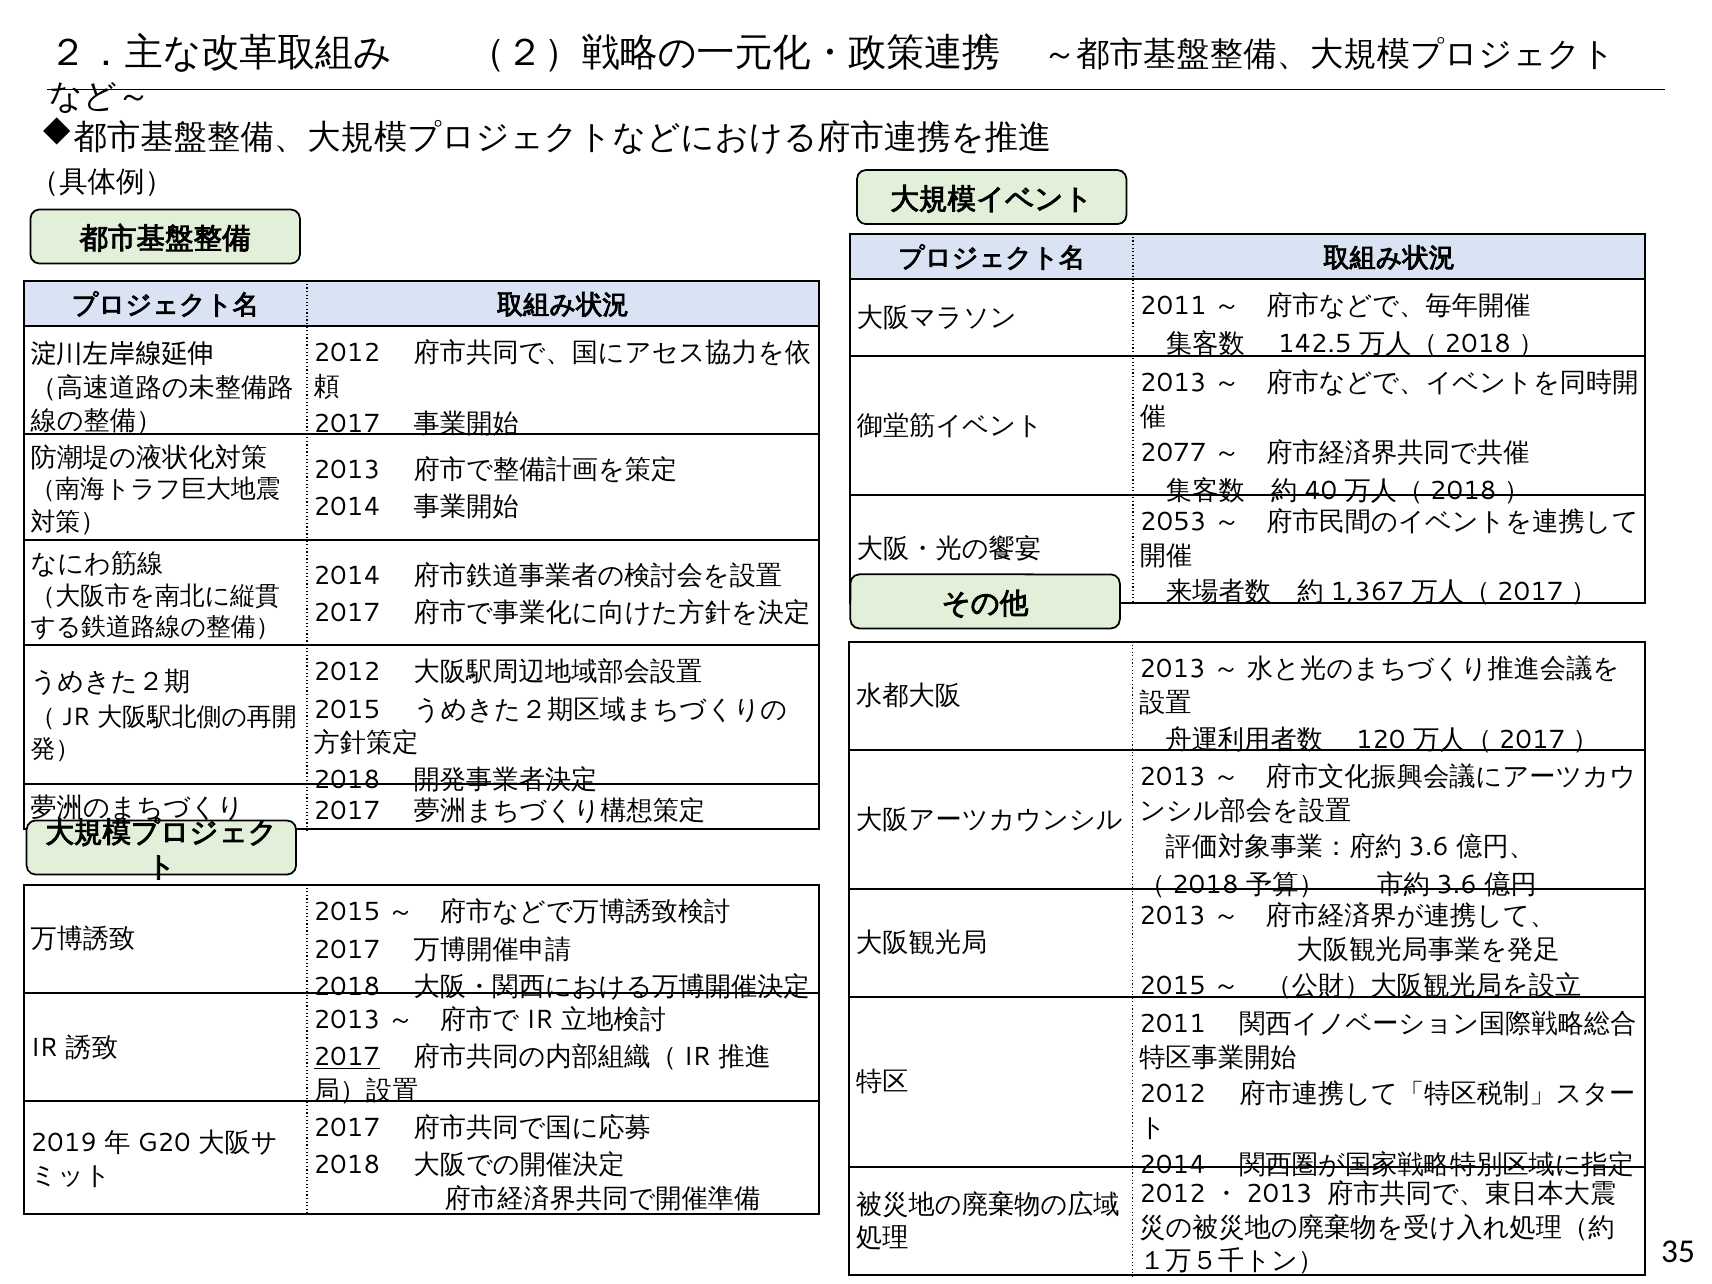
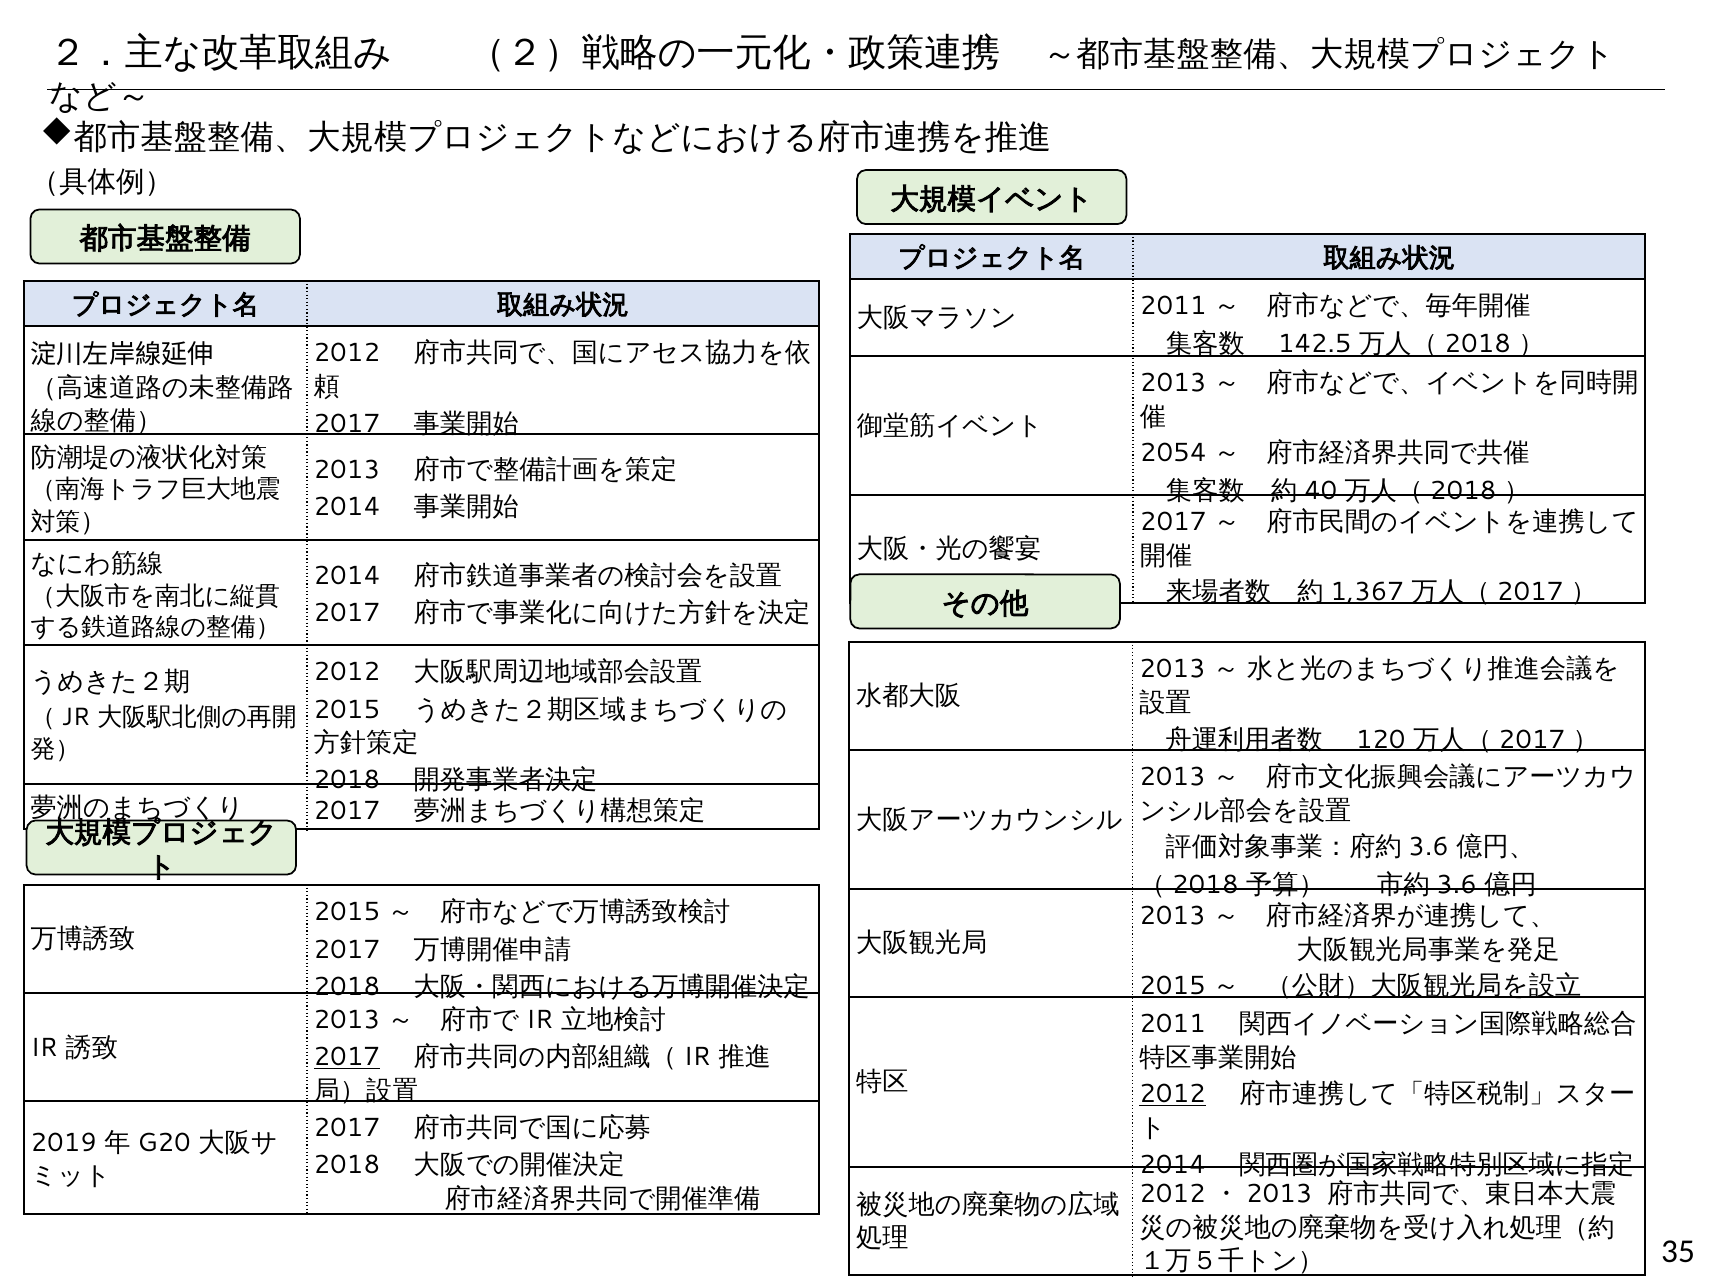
2077: 2077 -> 2054
2053 at (1173, 522): 2053 -> 2017
2012 at (1173, 1094) underline: none -> present
